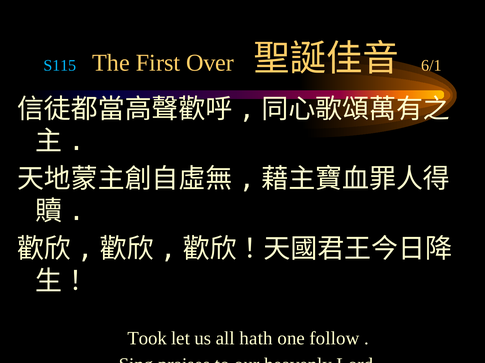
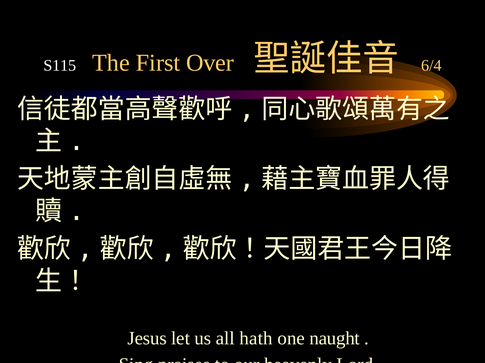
S115 colour: light blue -> white
6/1: 6/1 -> 6/4
Took: Took -> Jesus
one follow: follow -> naught
